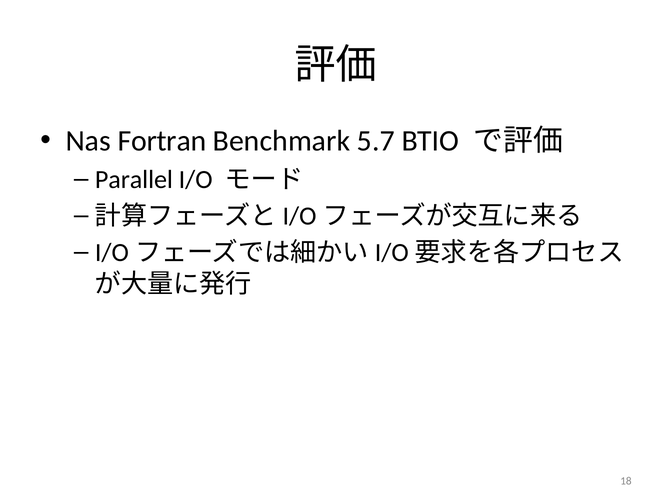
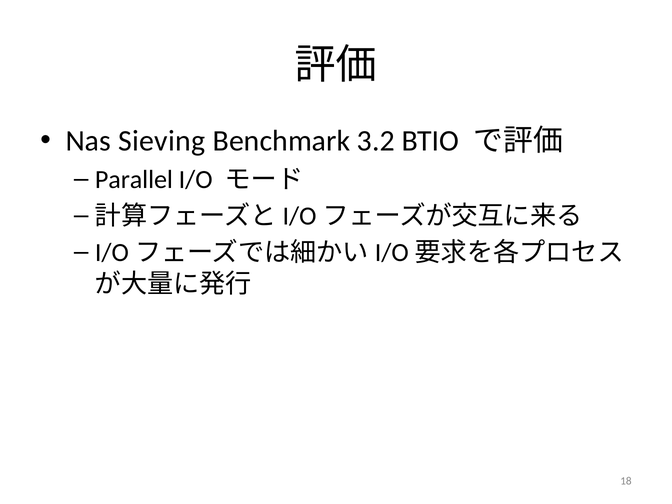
Fortran: Fortran -> Sieving
5.7: 5.7 -> 3.2
